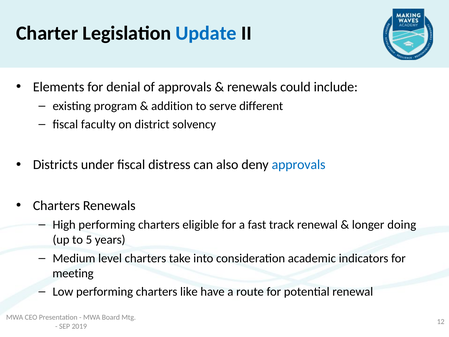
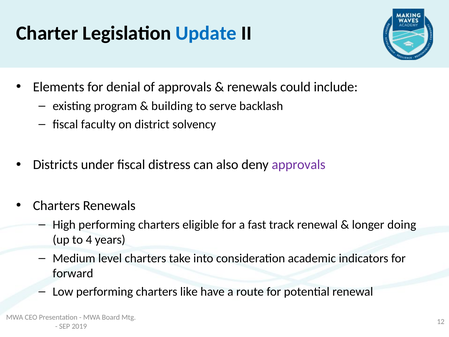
addition: addition -> building
different: different -> backlash
approvals at (299, 165) colour: blue -> purple
5: 5 -> 4
meeting: meeting -> forward
